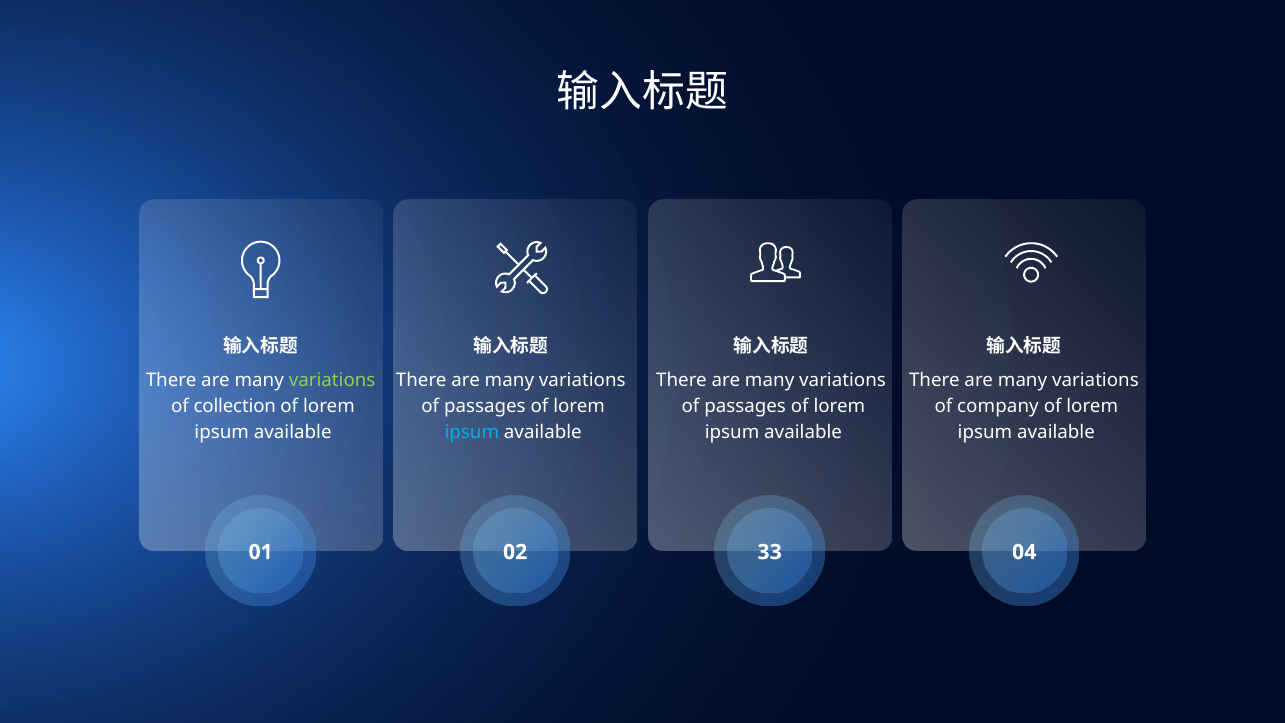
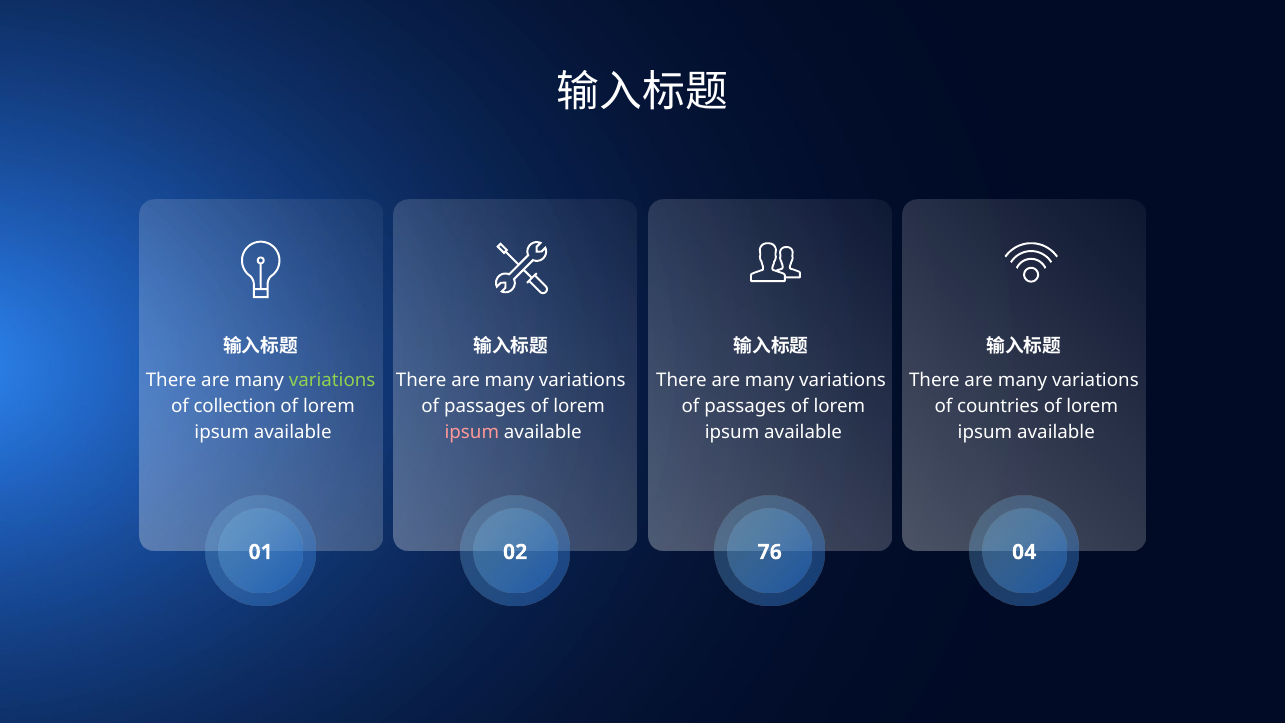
company: company -> countries
ipsum at (472, 432) colour: light blue -> pink
33: 33 -> 76
